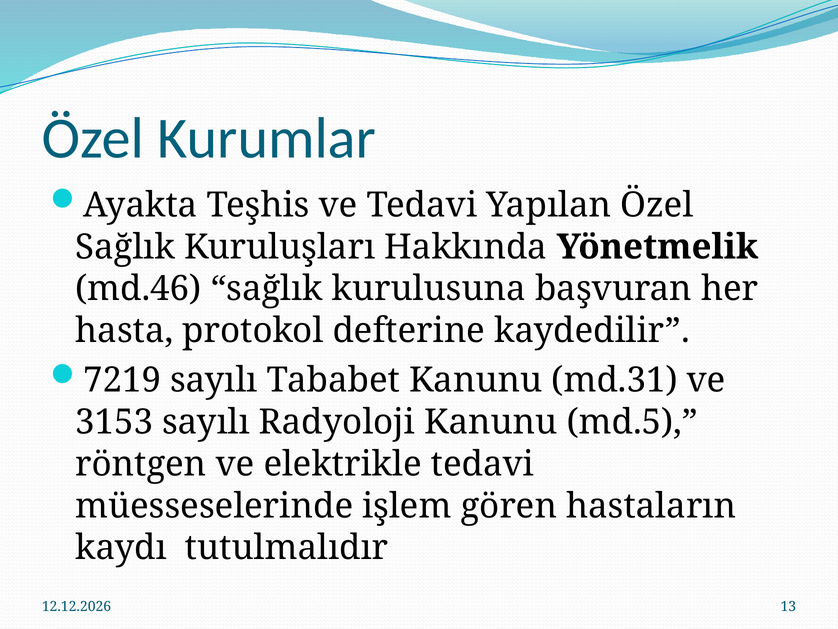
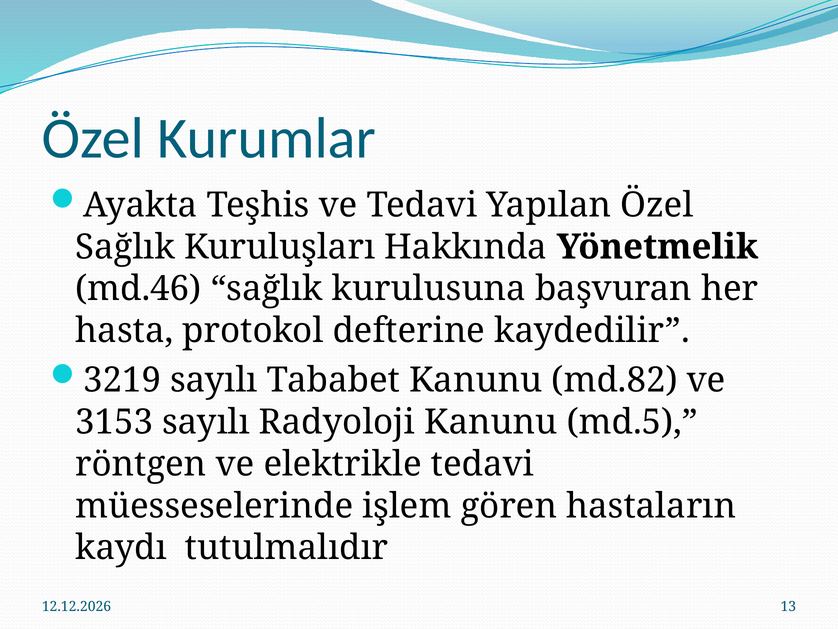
7219: 7219 -> 3219
md.31: md.31 -> md.82
